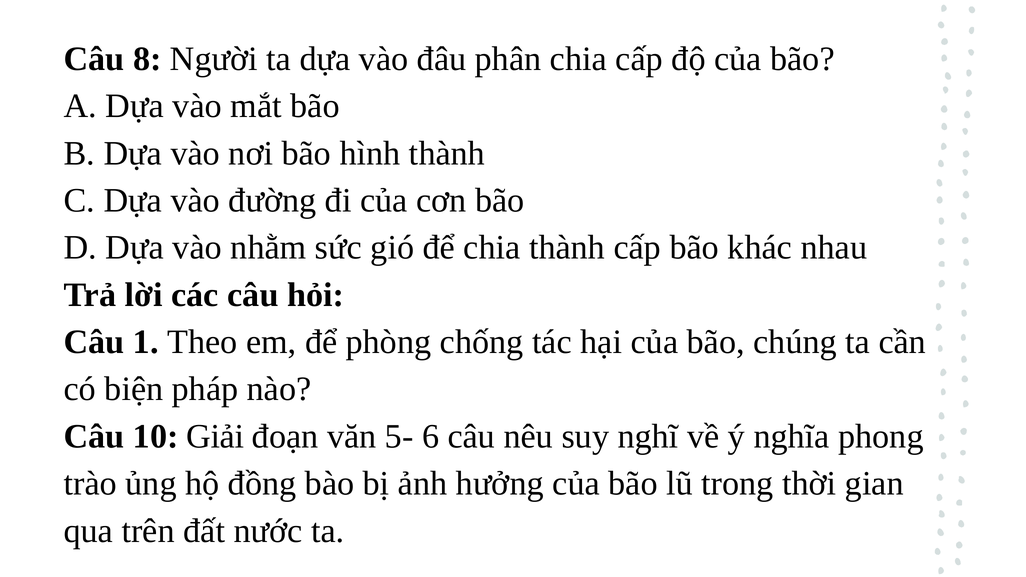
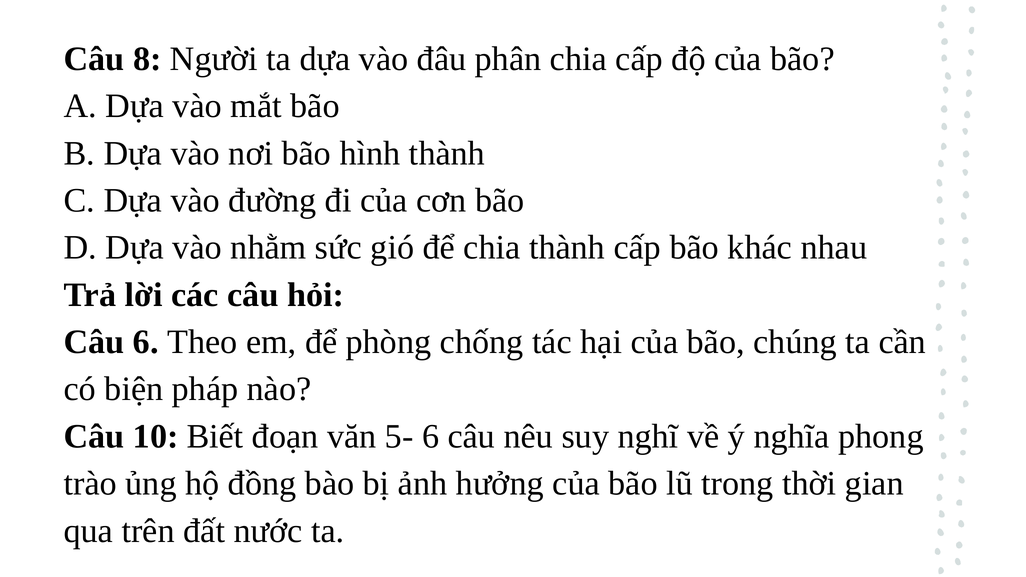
Câu 1: 1 -> 6
Giải: Giải -> Biết
